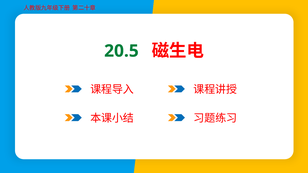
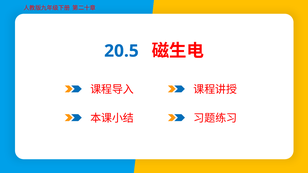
20.5 colour: green -> blue
